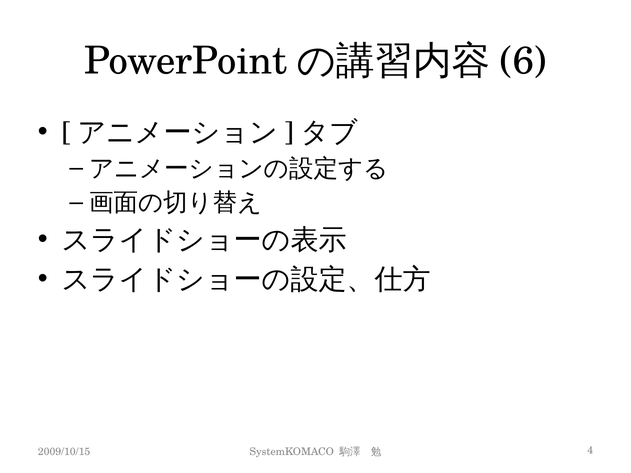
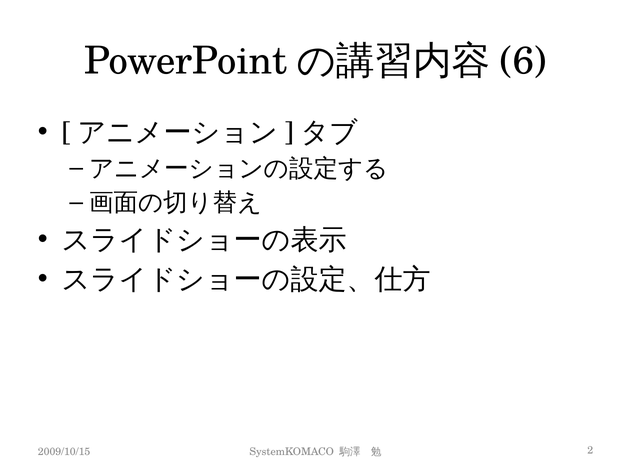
4: 4 -> 2
